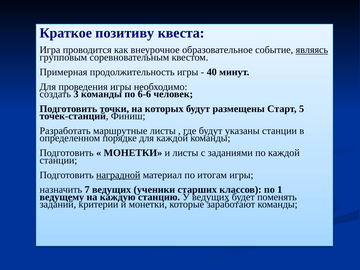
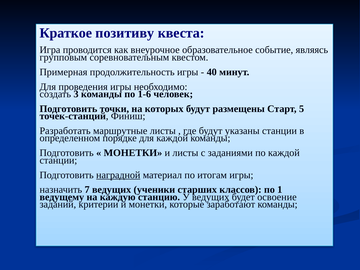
являясь underline: present -> none
6-6: 6-6 -> 1-6
поменять: поменять -> освоение
